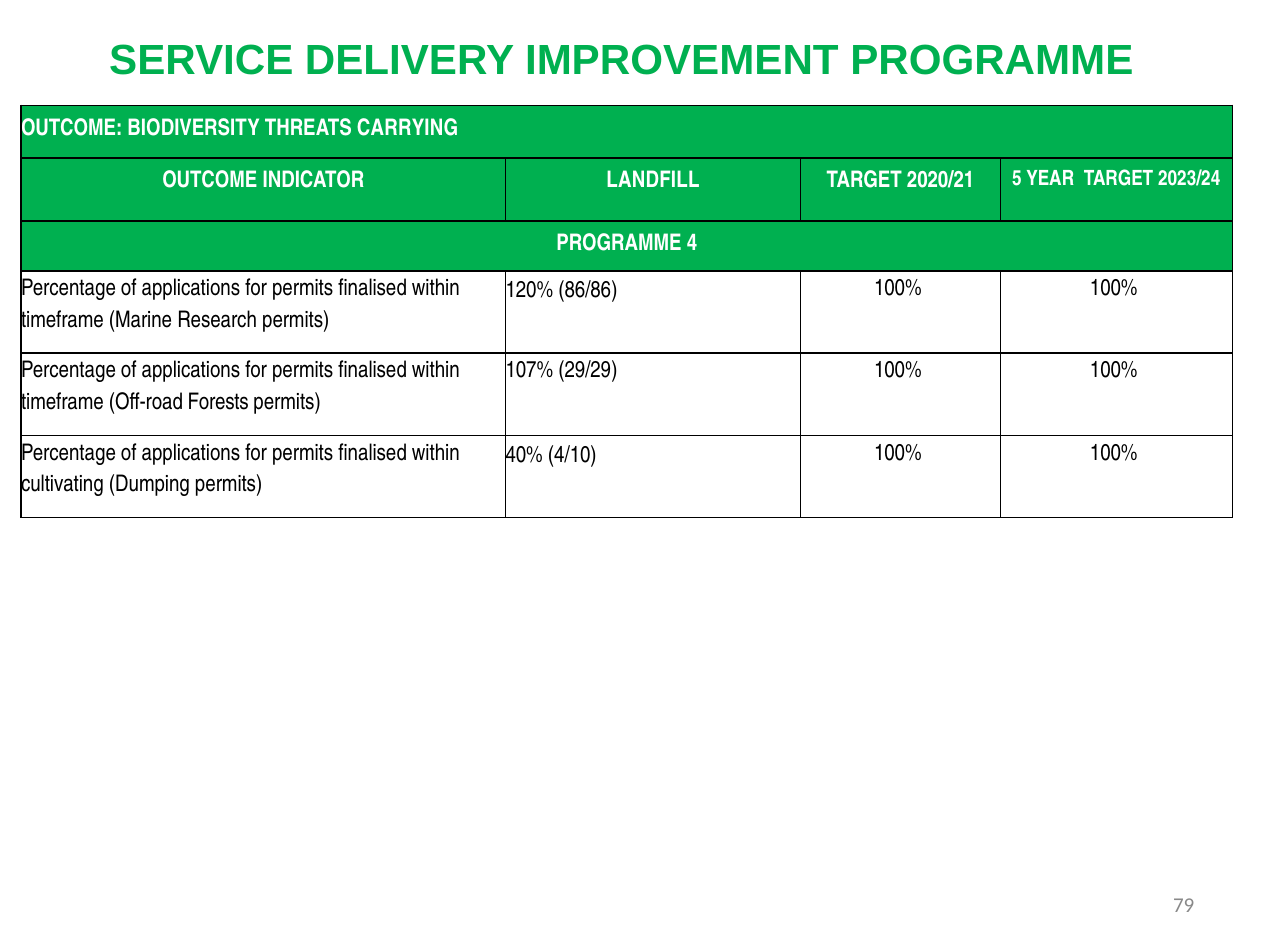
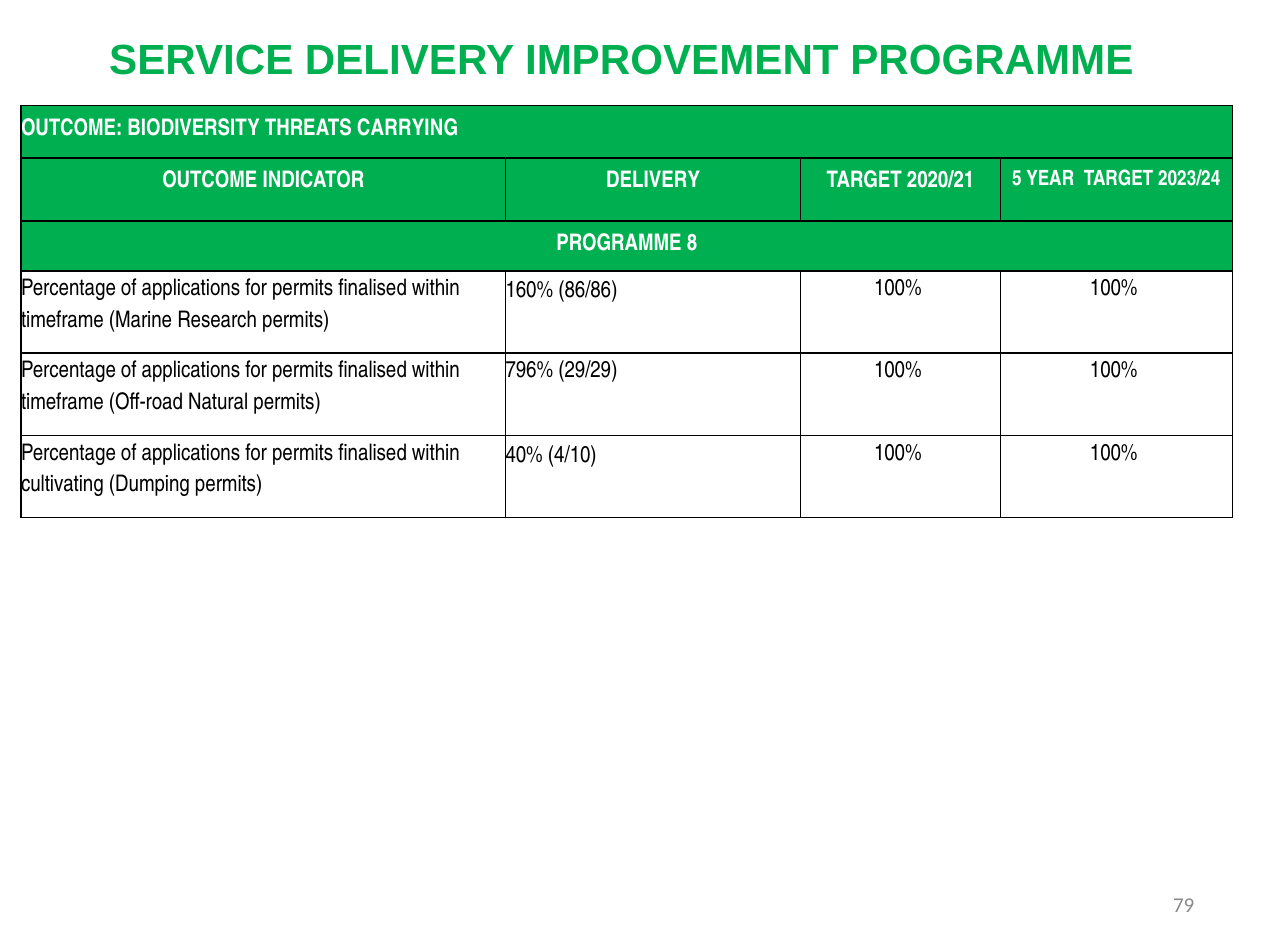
INDICATOR LANDFILL: LANDFILL -> DELIVERY
4: 4 -> 8
120%: 120% -> 160%
107%: 107% -> 796%
Forests: Forests -> Natural
